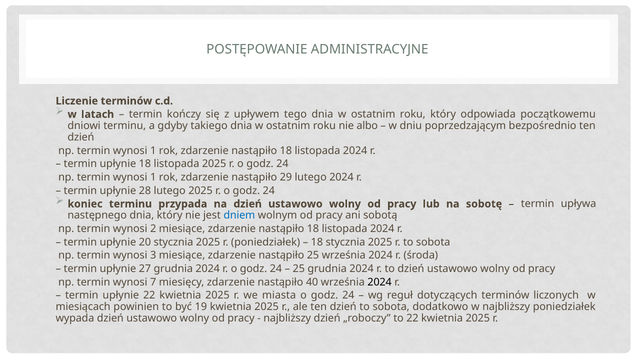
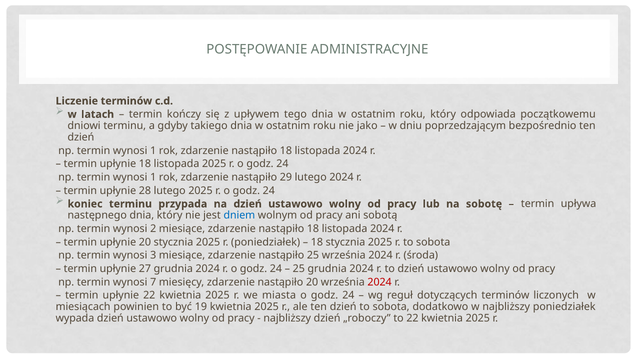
albo: albo -> jako
nastąpiło 40: 40 -> 20
2024 at (380, 282) colour: black -> red
